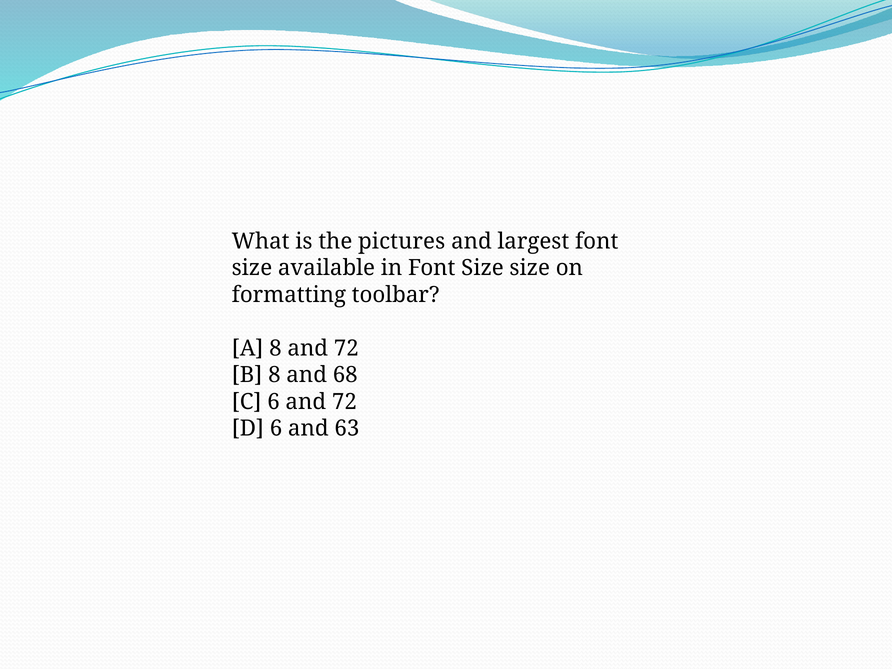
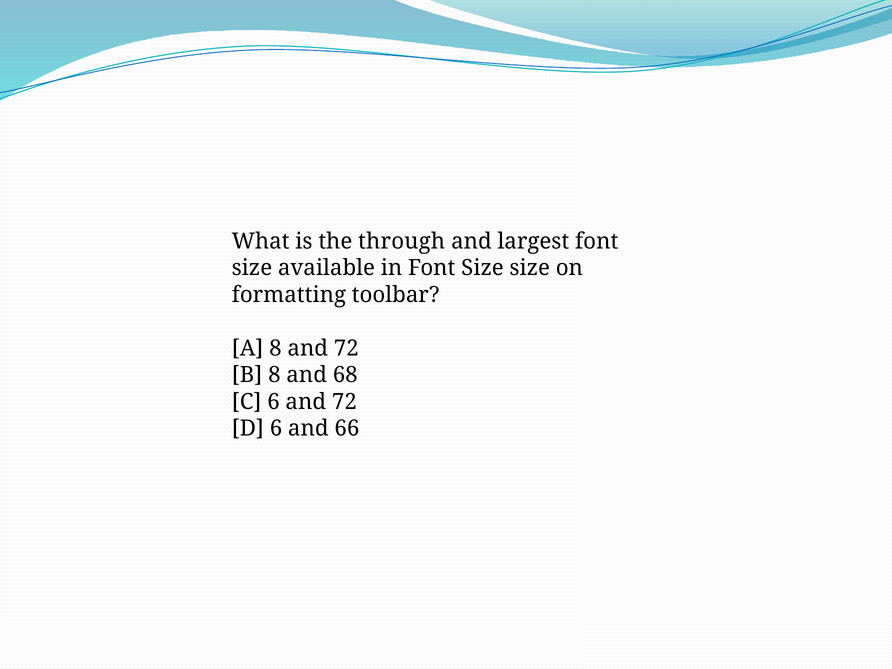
pictures: pictures -> through
63: 63 -> 66
